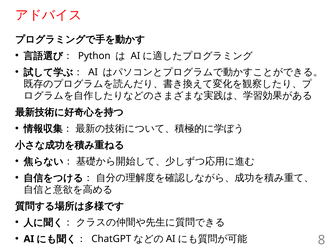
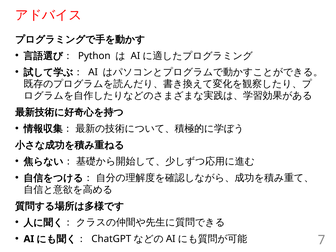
8: 8 -> 7
